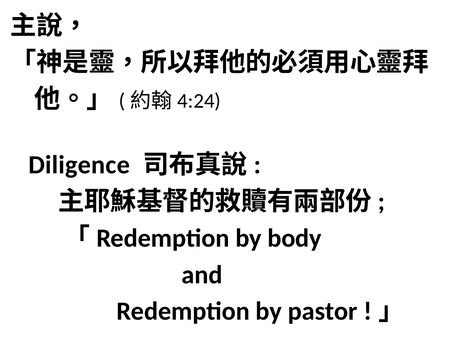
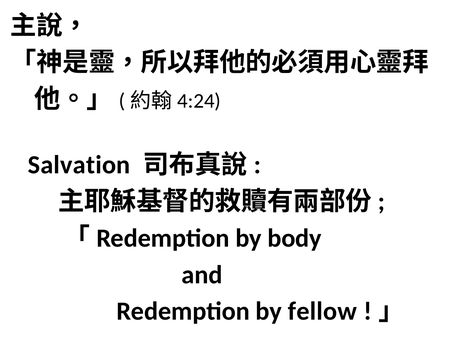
Diligence: Diligence -> Salvation
pastor: pastor -> fellow
